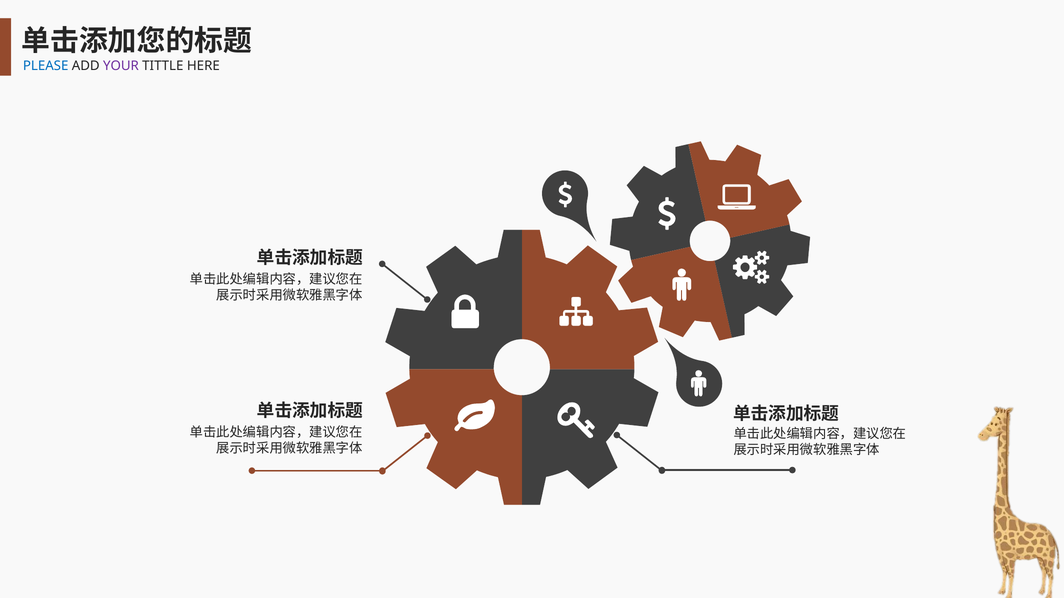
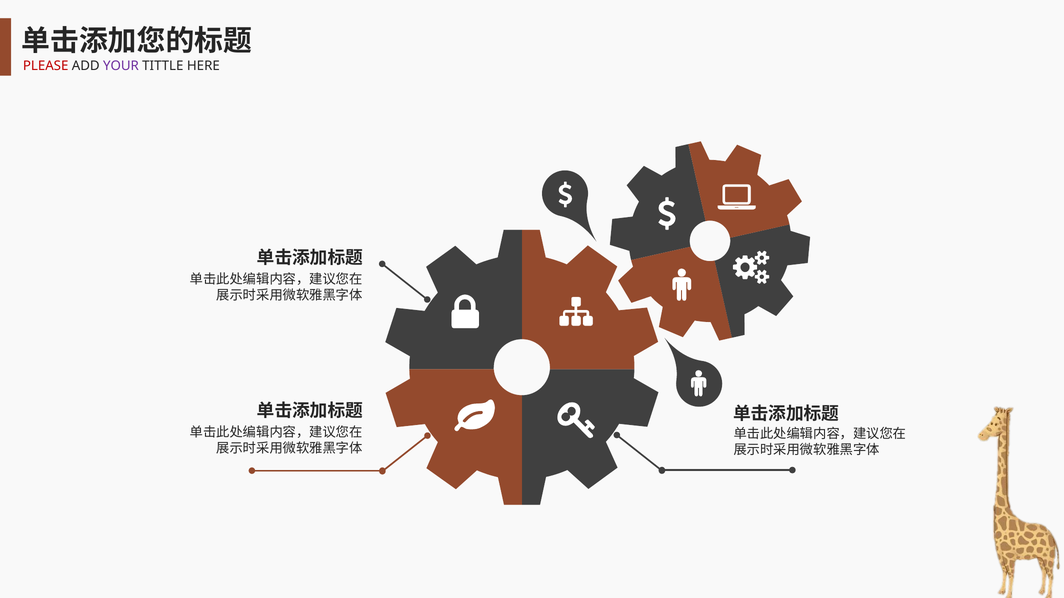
PLEASE colour: blue -> red
